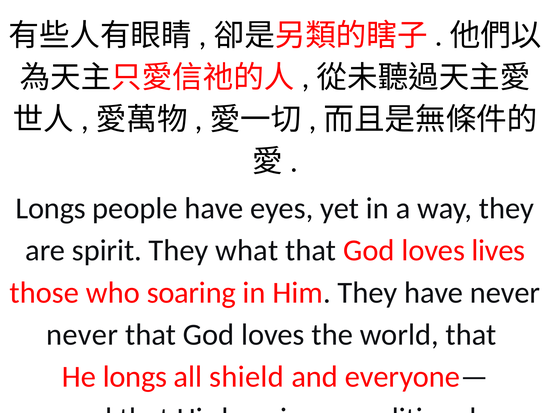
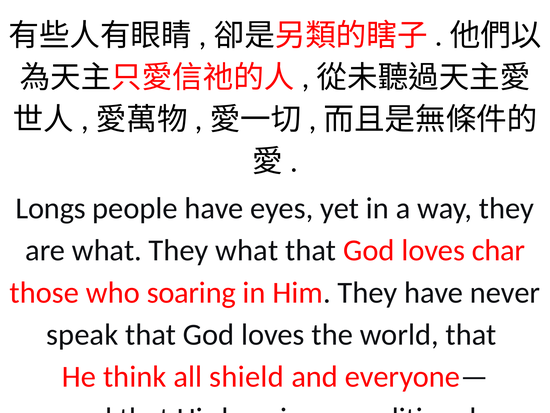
are spirit: spirit -> what
lives: lives -> char
never at (82, 334): never -> speak
He longs: longs -> think
